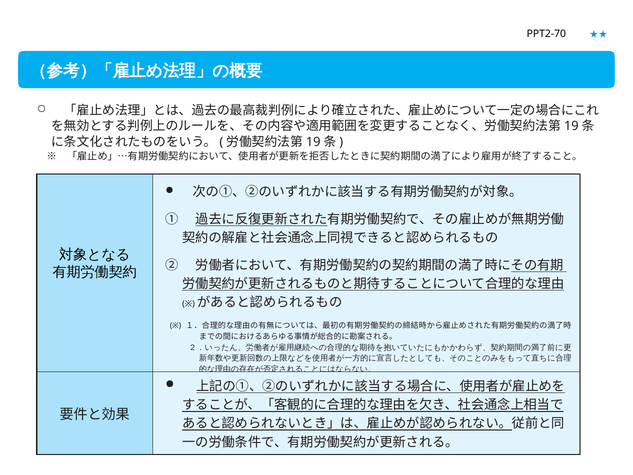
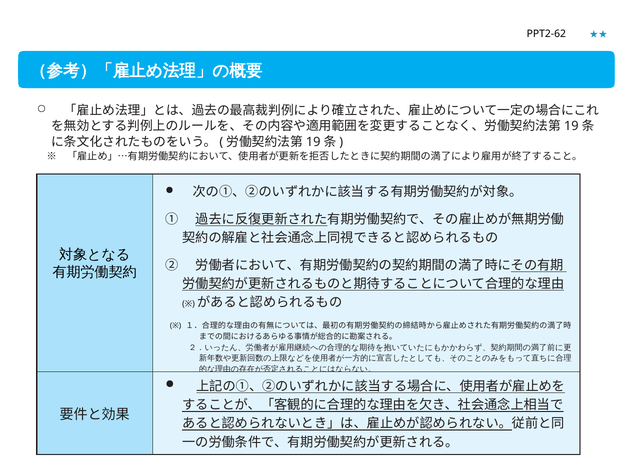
PPT2-70: PPT2-70 -> PPT2-62
